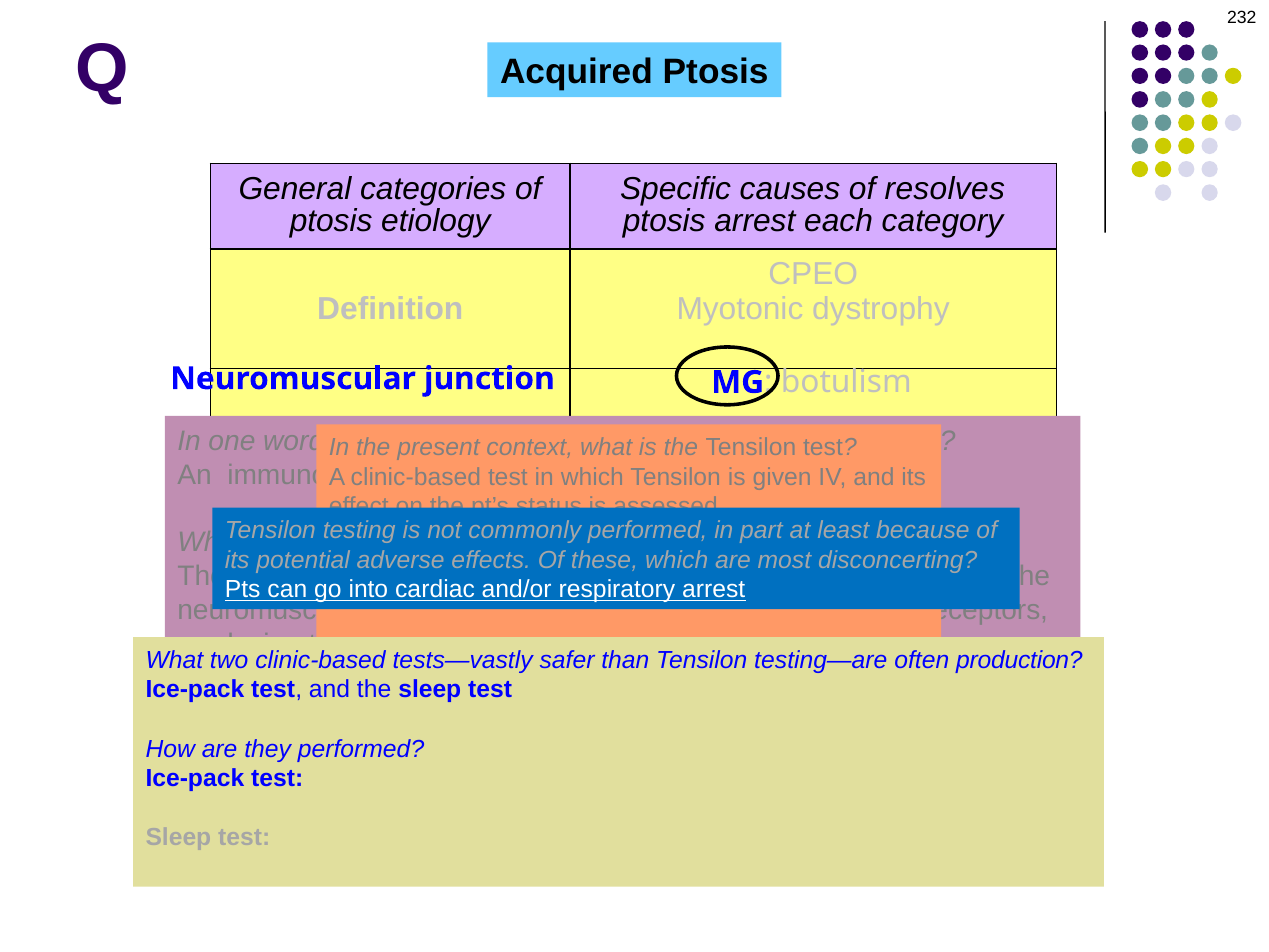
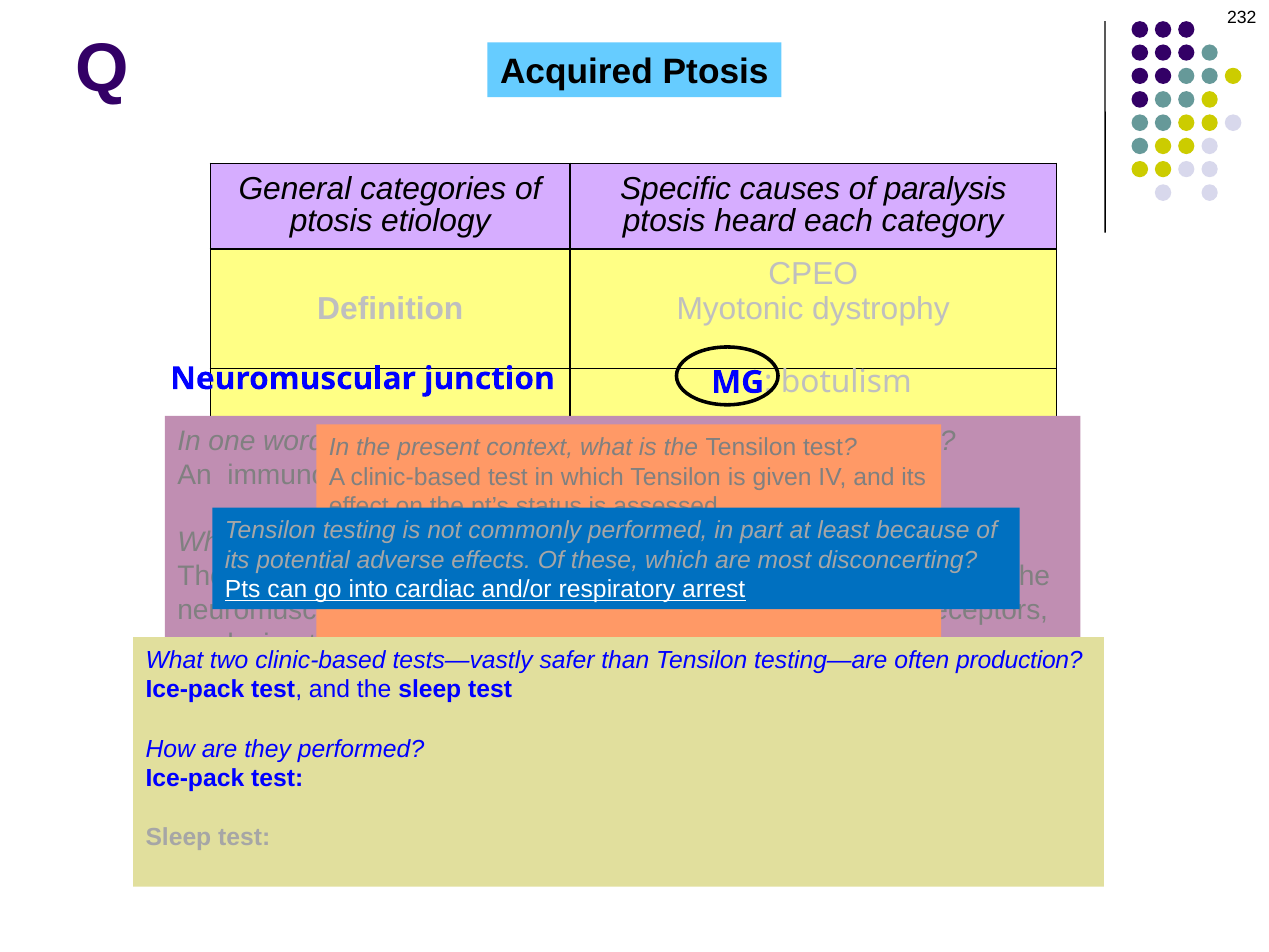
resolves: resolves -> paralysis
ptosis arrest: arrest -> heard
